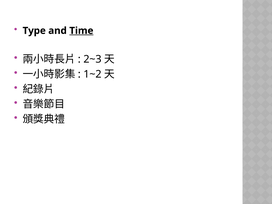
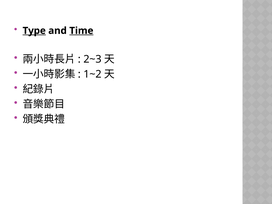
Type underline: none -> present
